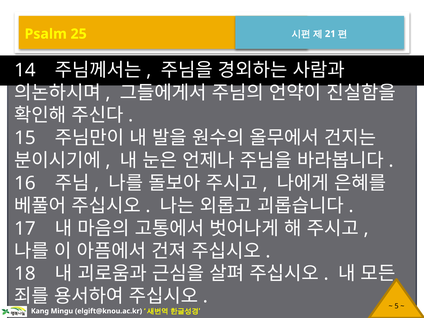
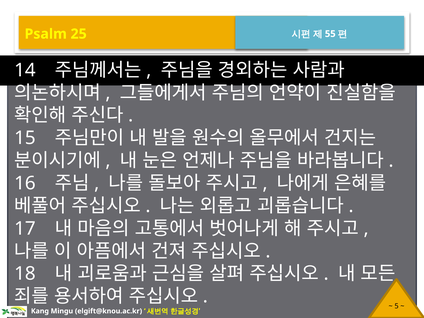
21: 21 -> 55
